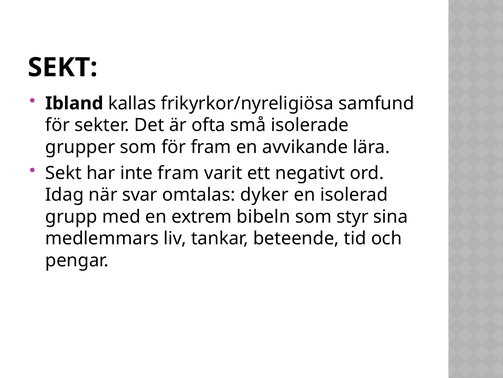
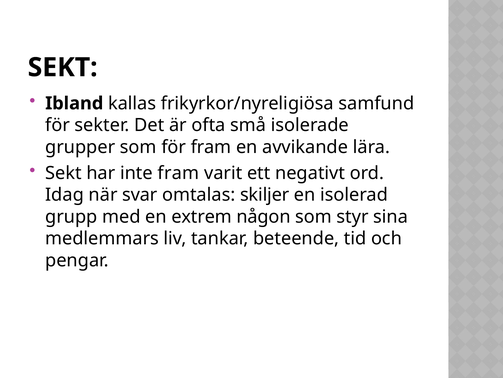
dyker: dyker -> skiljer
bibeln: bibeln -> någon
